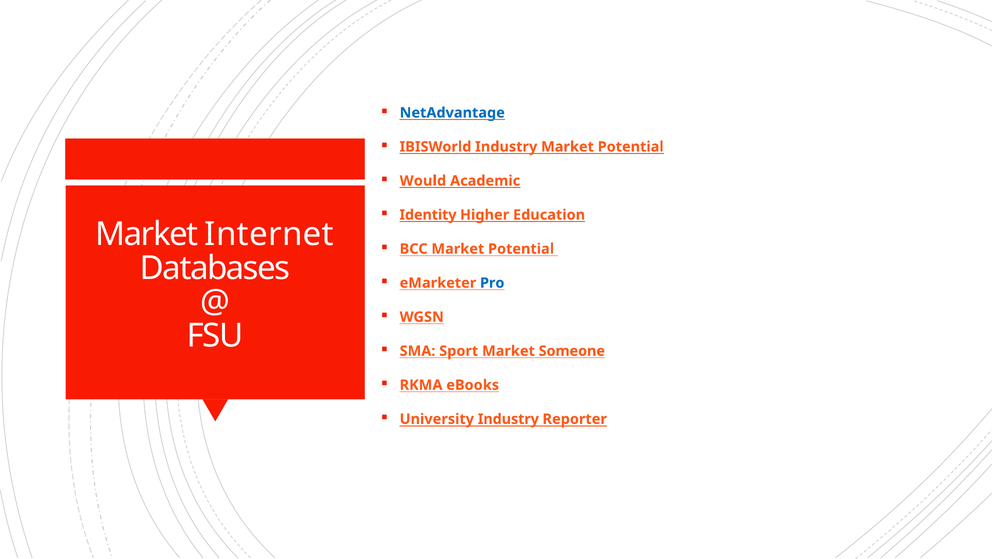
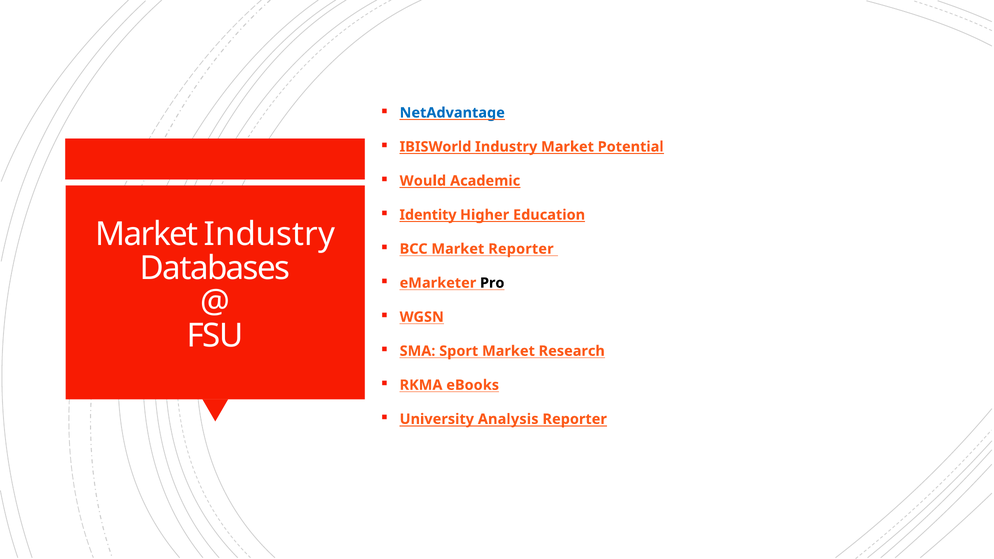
Market Internet: Internet -> Industry
BCC Market Potential: Potential -> Reporter
Pro colour: blue -> black
Someone: Someone -> Research
University Industry: Industry -> Analysis
